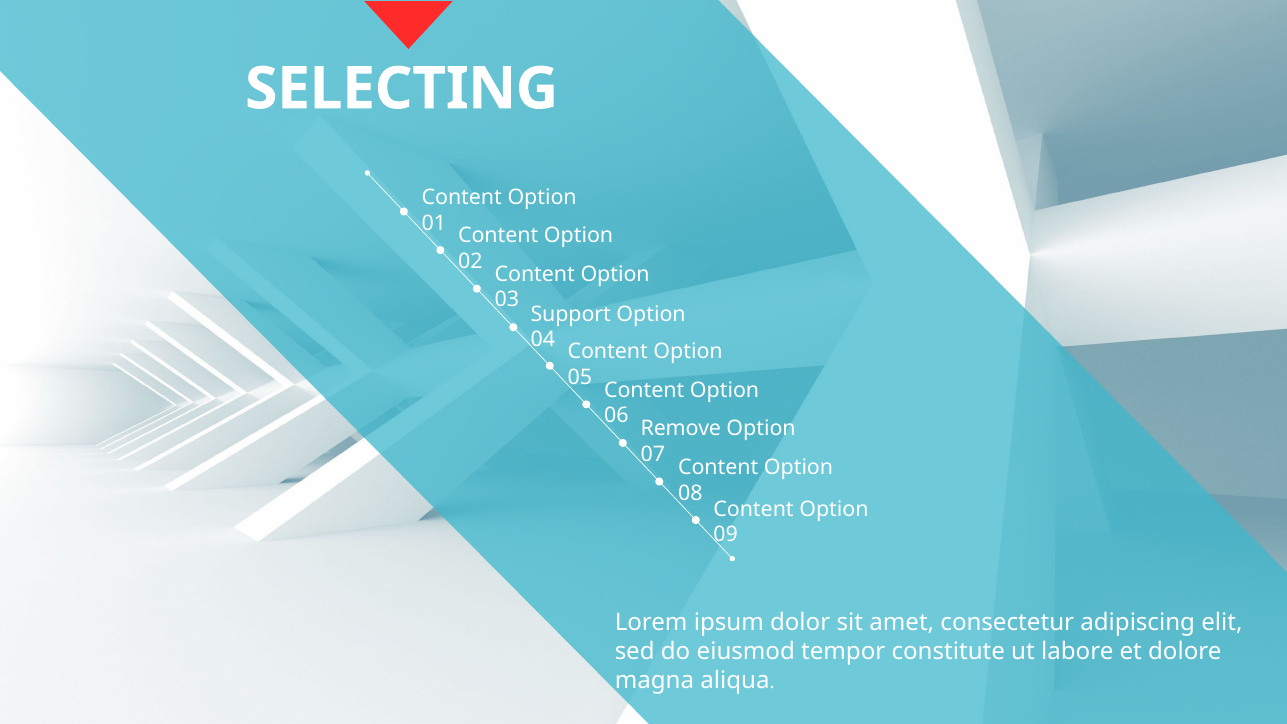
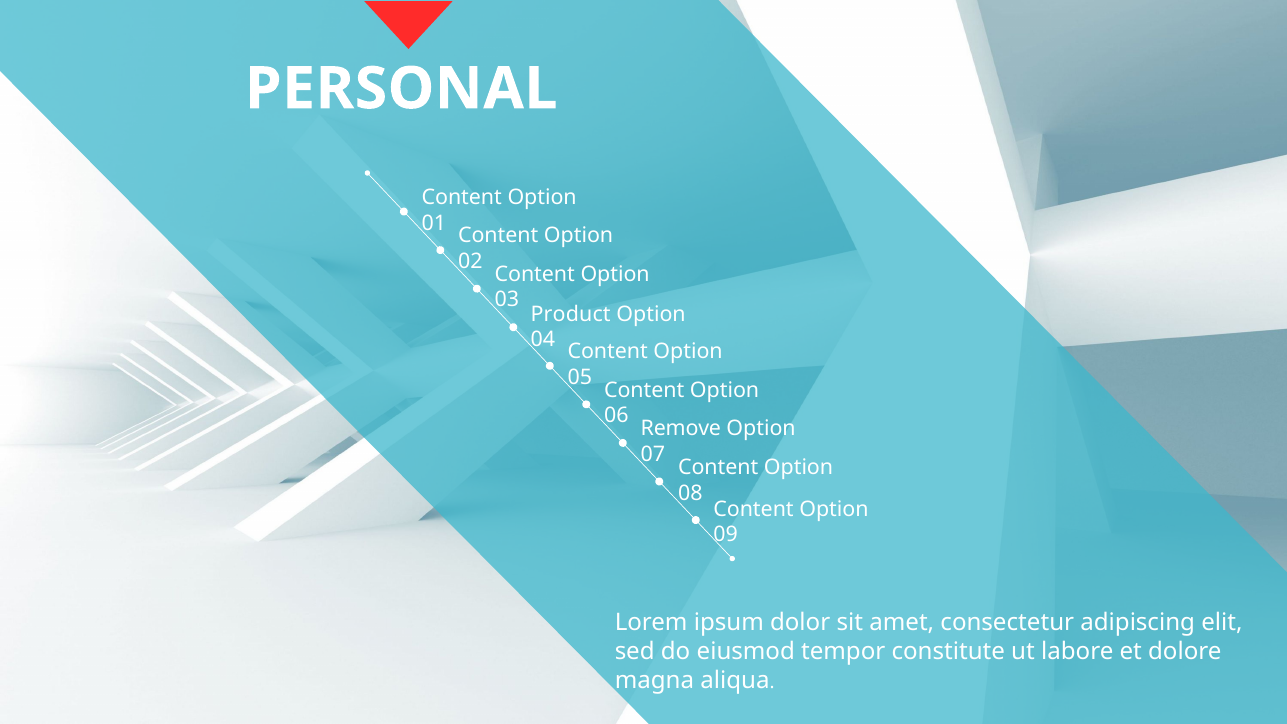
SELECTING: SELECTING -> PERSONAL
Support: Support -> Product
